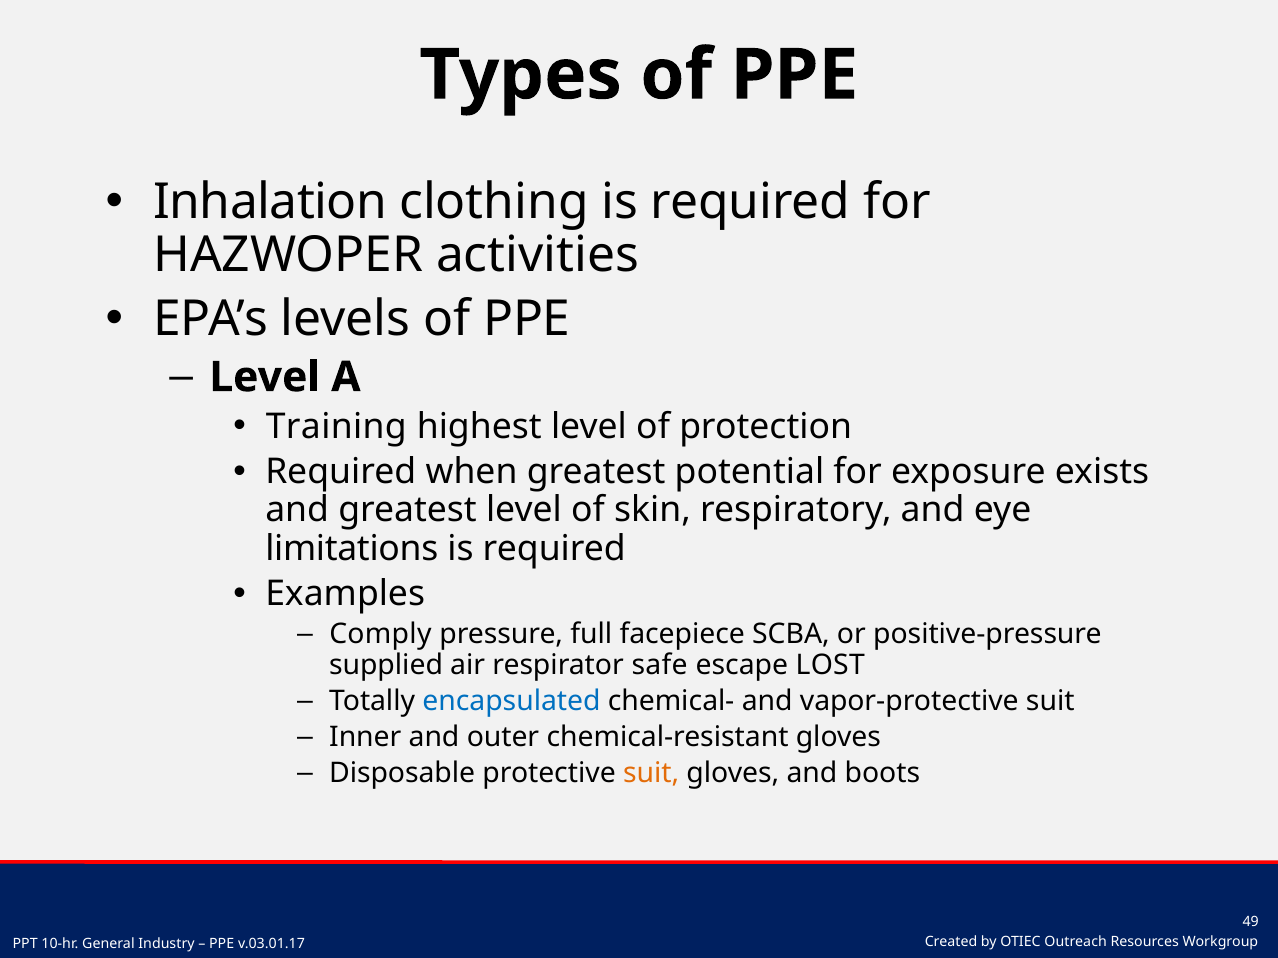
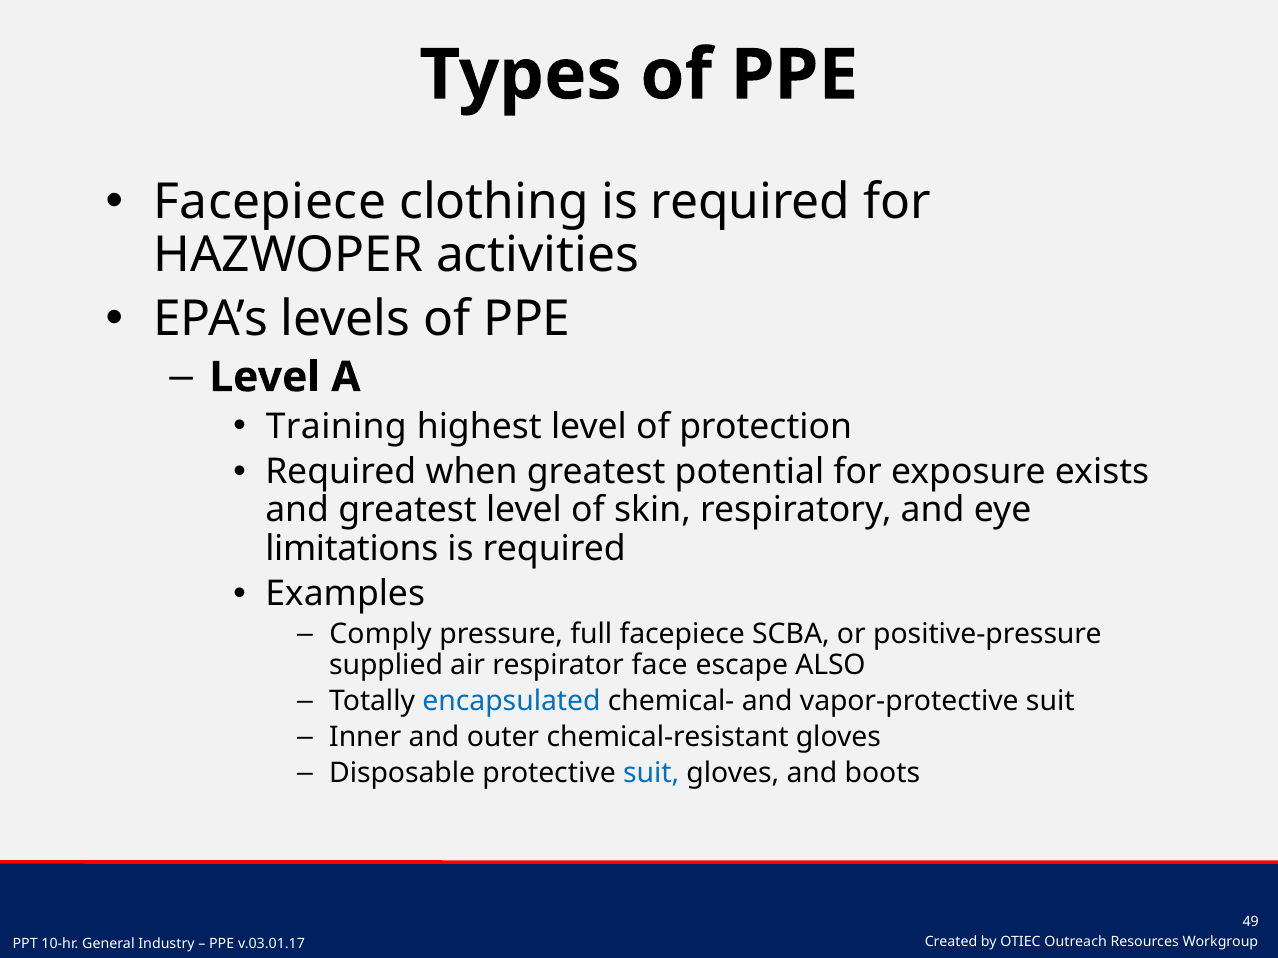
Inhalation at (270, 202): Inhalation -> Facepiece
safe: safe -> face
LOST: LOST -> ALSO
suit at (651, 774) colour: orange -> blue
